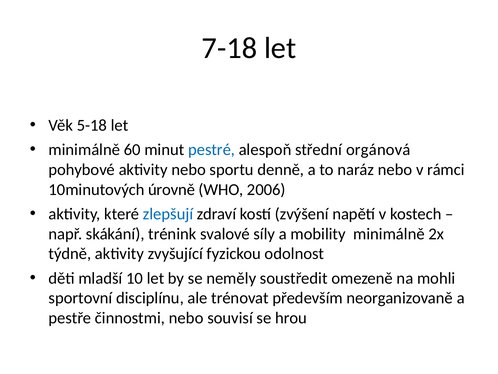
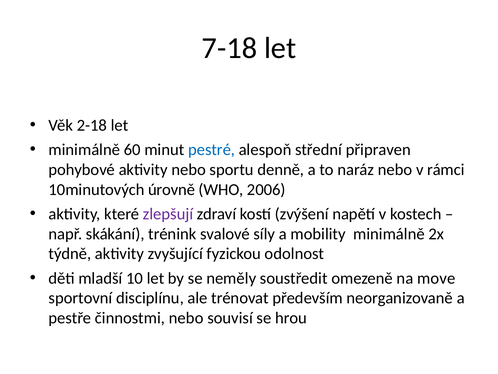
5-18: 5-18 -> 2-18
orgánová: orgánová -> připraven
zlepšují colour: blue -> purple
mohli: mohli -> move
